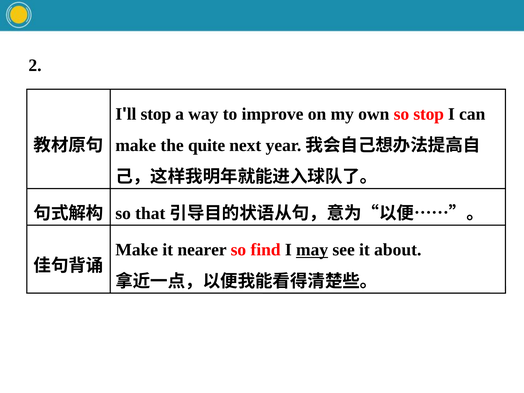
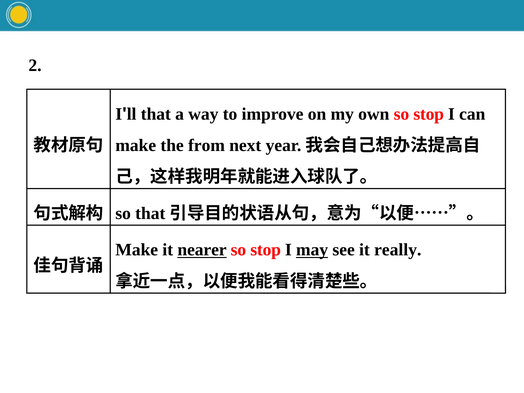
stop at (156, 114): stop -> that
quite: quite -> from
nearer underline: none -> present
find at (266, 250): find -> stop
about: about -> really
